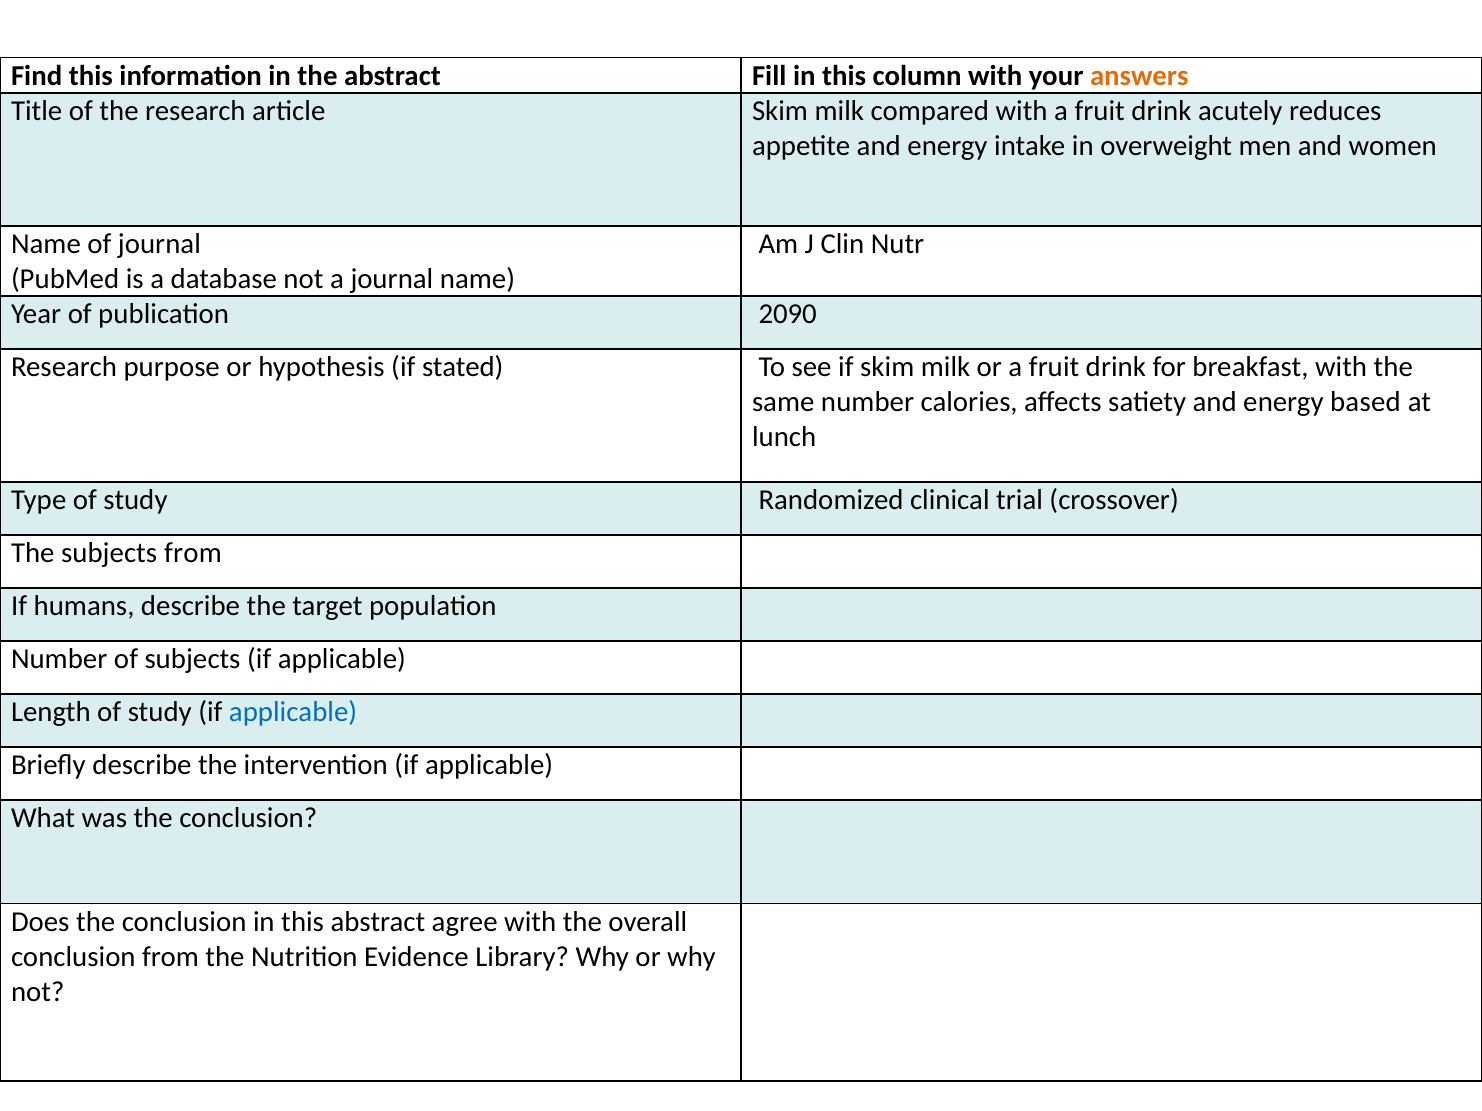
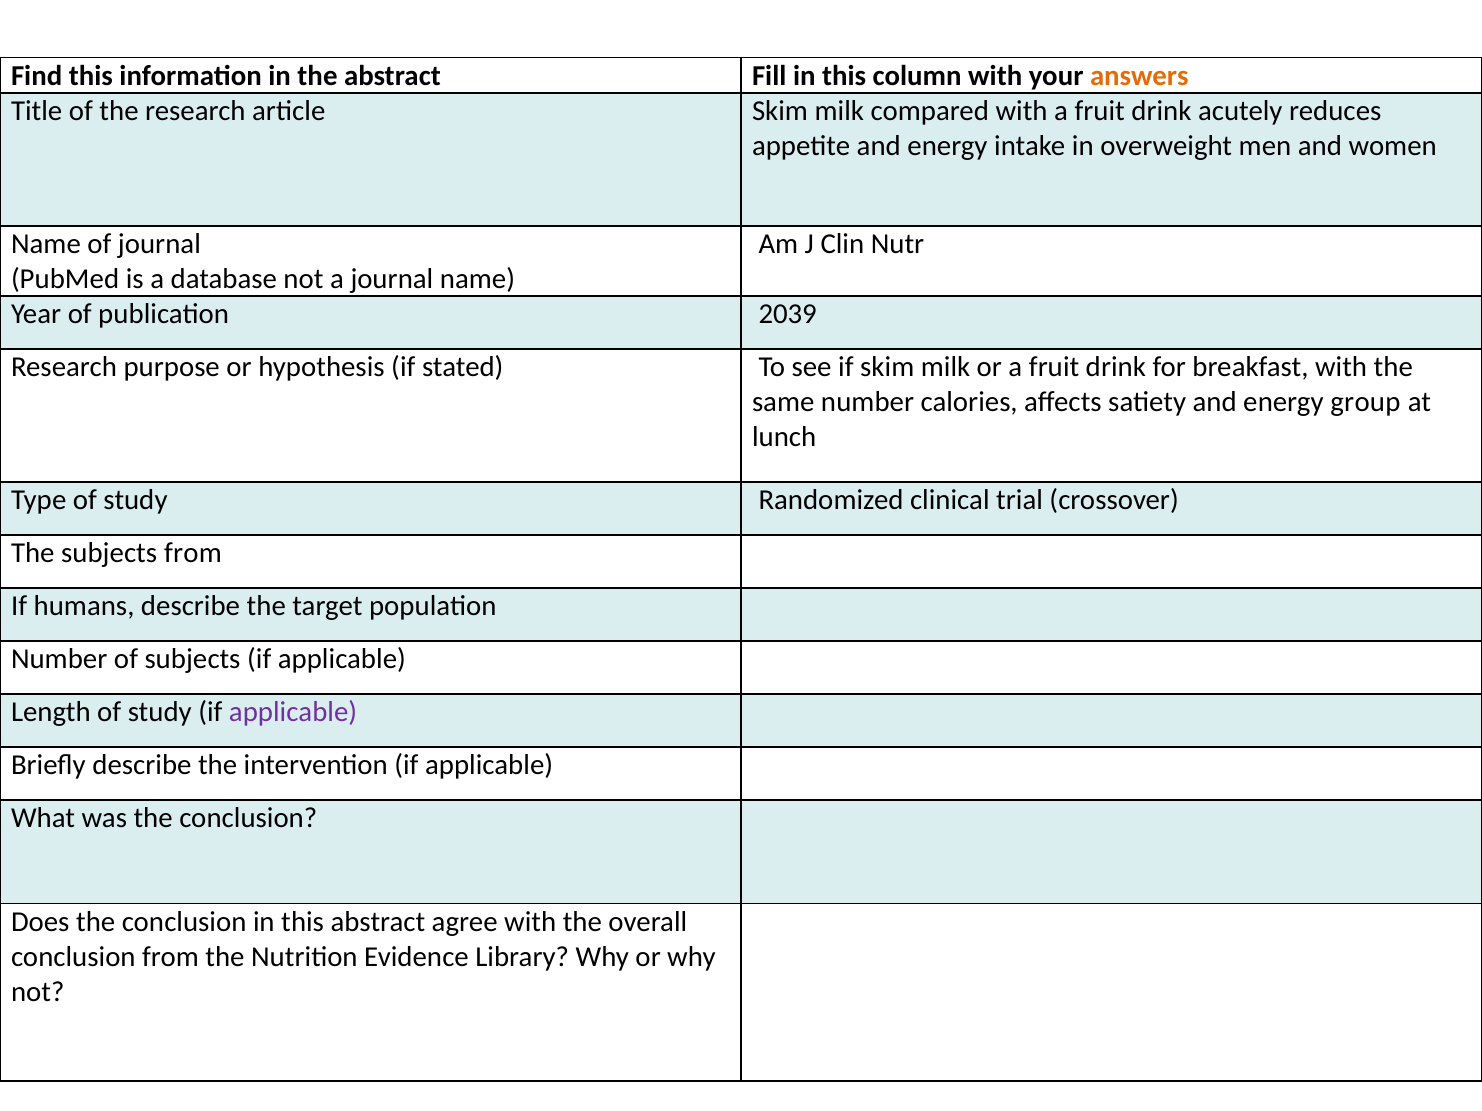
2090: 2090 -> 2039
based: based -> group
applicable at (293, 712) colour: blue -> purple
